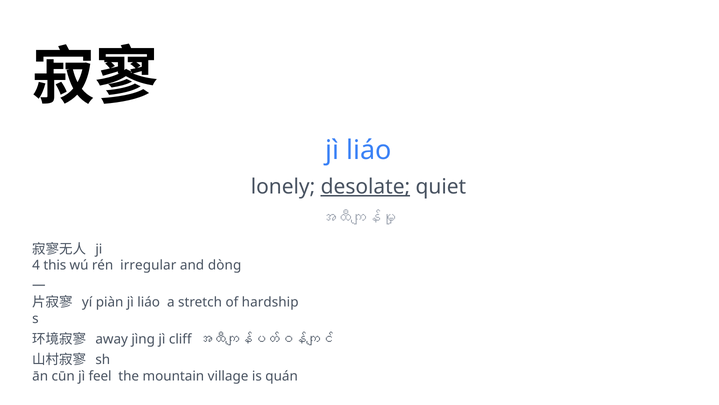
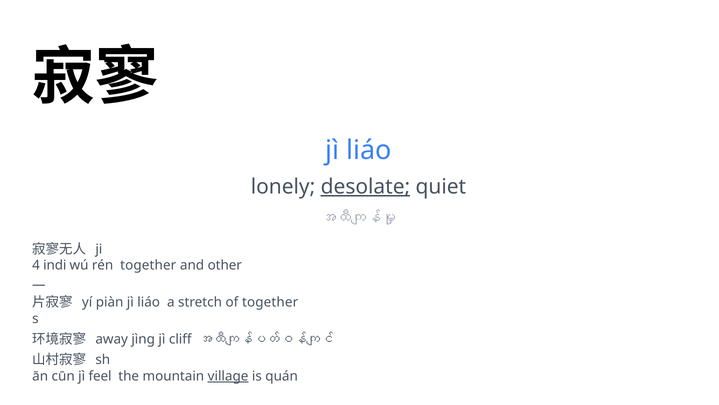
this: this -> indi
rén irregular: irregular -> together
dòng: dòng -> other
of hardship: hardship -> together
village underline: none -> present
